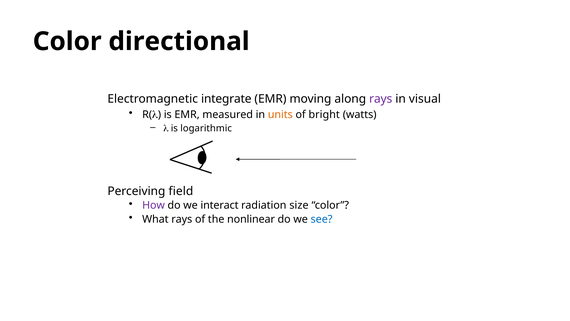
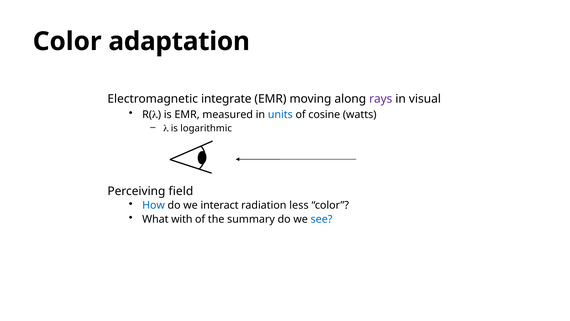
directional: directional -> adaptation
units colour: orange -> blue
bright: bright -> cosine
How colour: purple -> blue
size: size -> less
What rays: rays -> with
nonlinear: nonlinear -> summary
